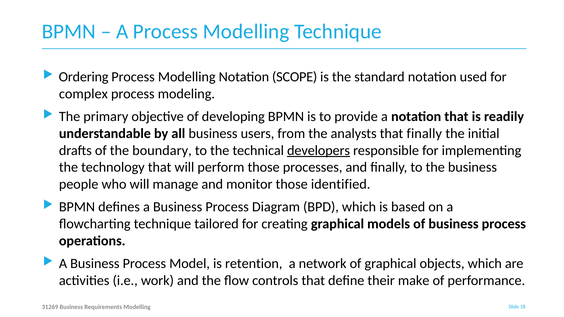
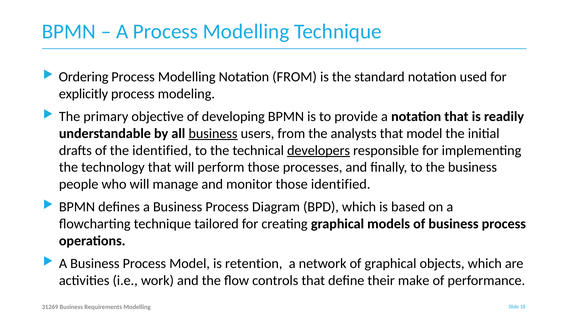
Notation SCOPE: SCOPE -> FROM
complex: complex -> explicitly
business at (213, 134) underline: none -> present
that finally: finally -> model
the boundary: boundary -> identified
